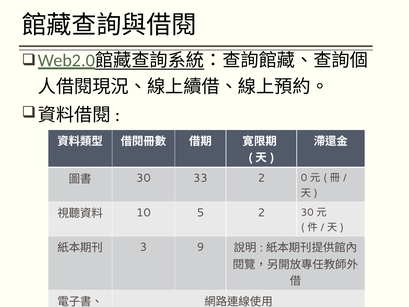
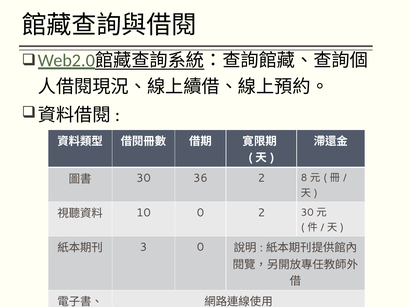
33: 33 -> 36
0: 0 -> 8
10 5: 5 -> 0
3 9: 9 -> 0
